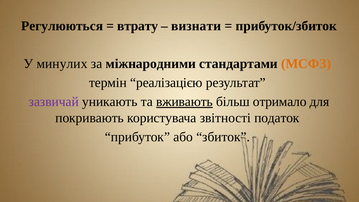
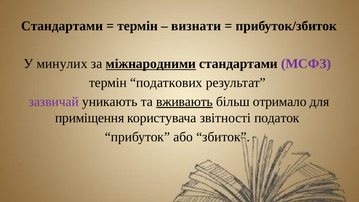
Регулюються at (62, 26): Регулюються -> Стандартами
втрату at (138, 26): втрату -> термін
міжнародними underline: none -> present
МСФЗ colour: orange -> purple
реалізацією: реалізацією -> податкових
покривають: покривають -> приміщення
